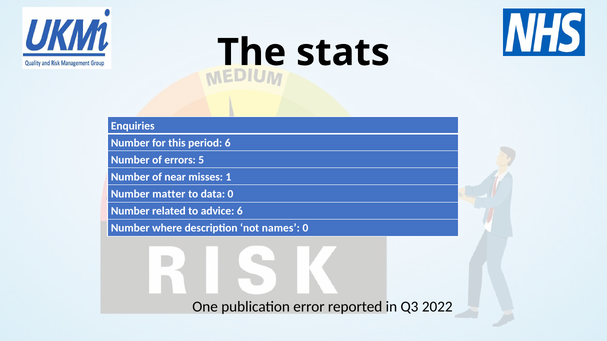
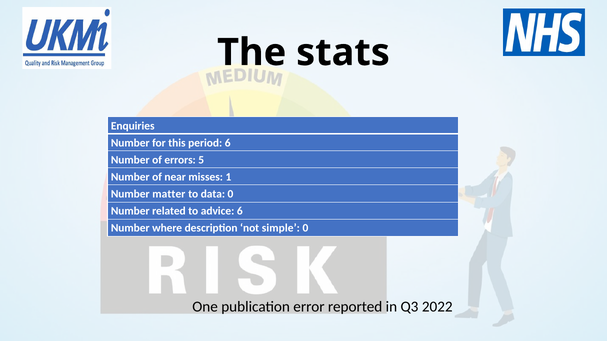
names: names -> simple
